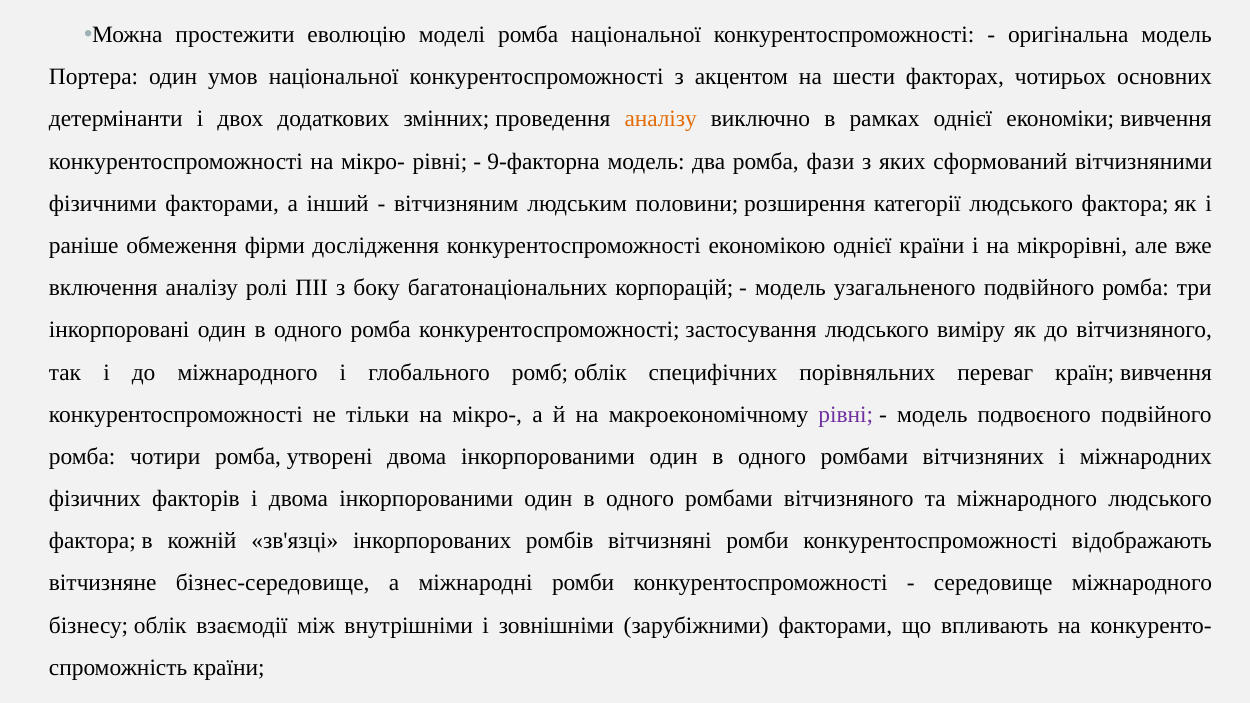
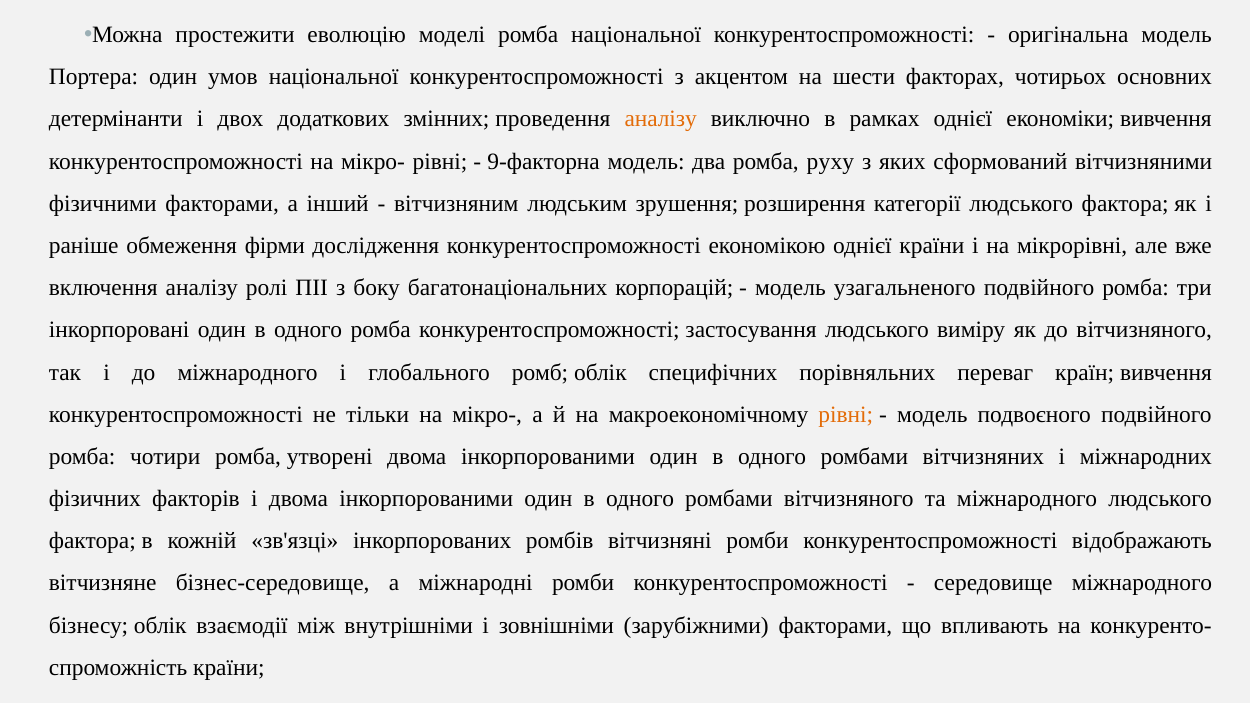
фази: фази -> руху
половини: половини -> зрушення
рівні at (846, 415) colour: purple -> orange
